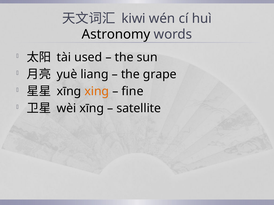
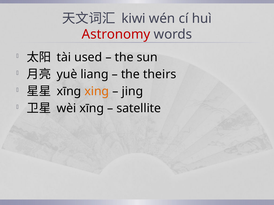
Astronomy colour: black -> red
grape: grape -> theirs
fine: fine -> jing
